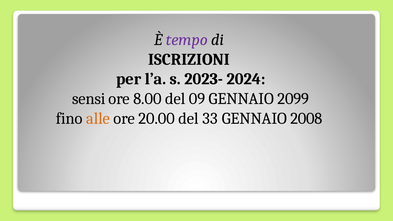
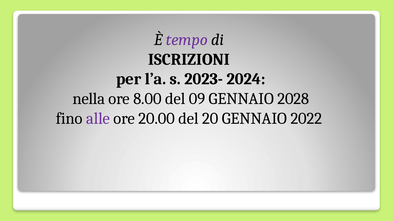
sensi: sensi -> nella
2099: 2099 -> 2028
alle colour: orange -> purple
33: 33 -> 20
2008: 2008 -> 2022
